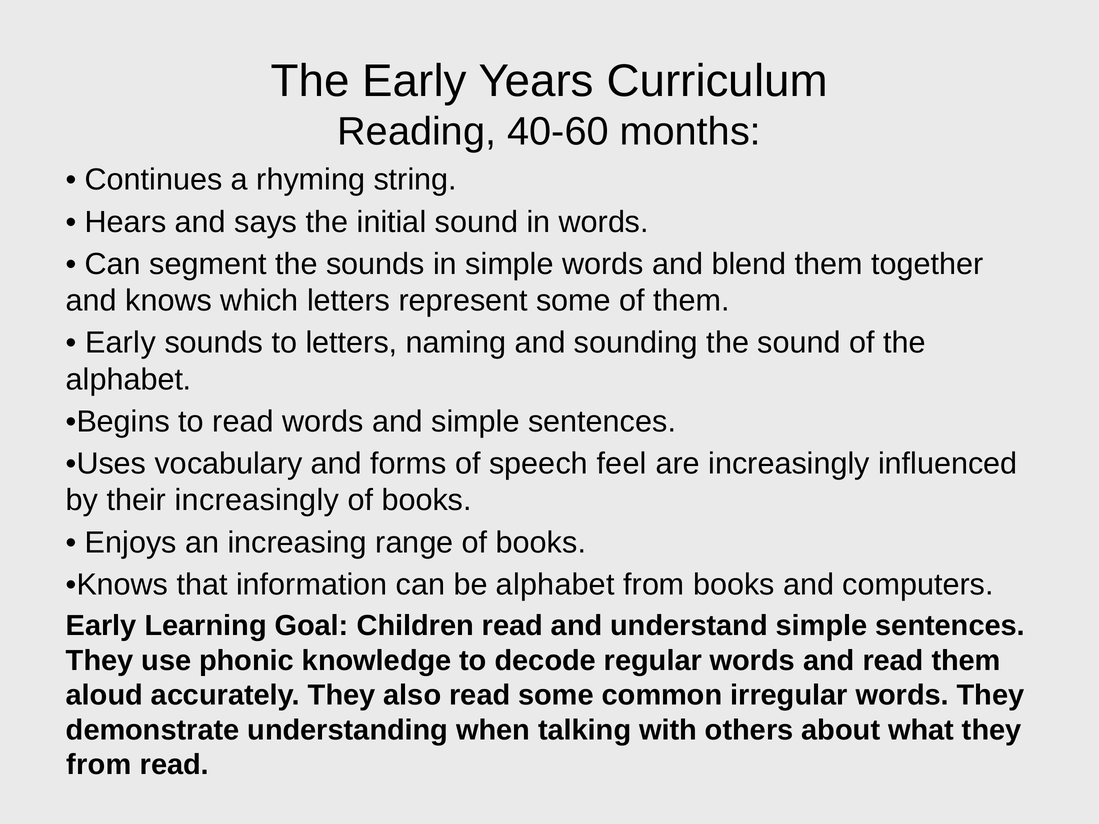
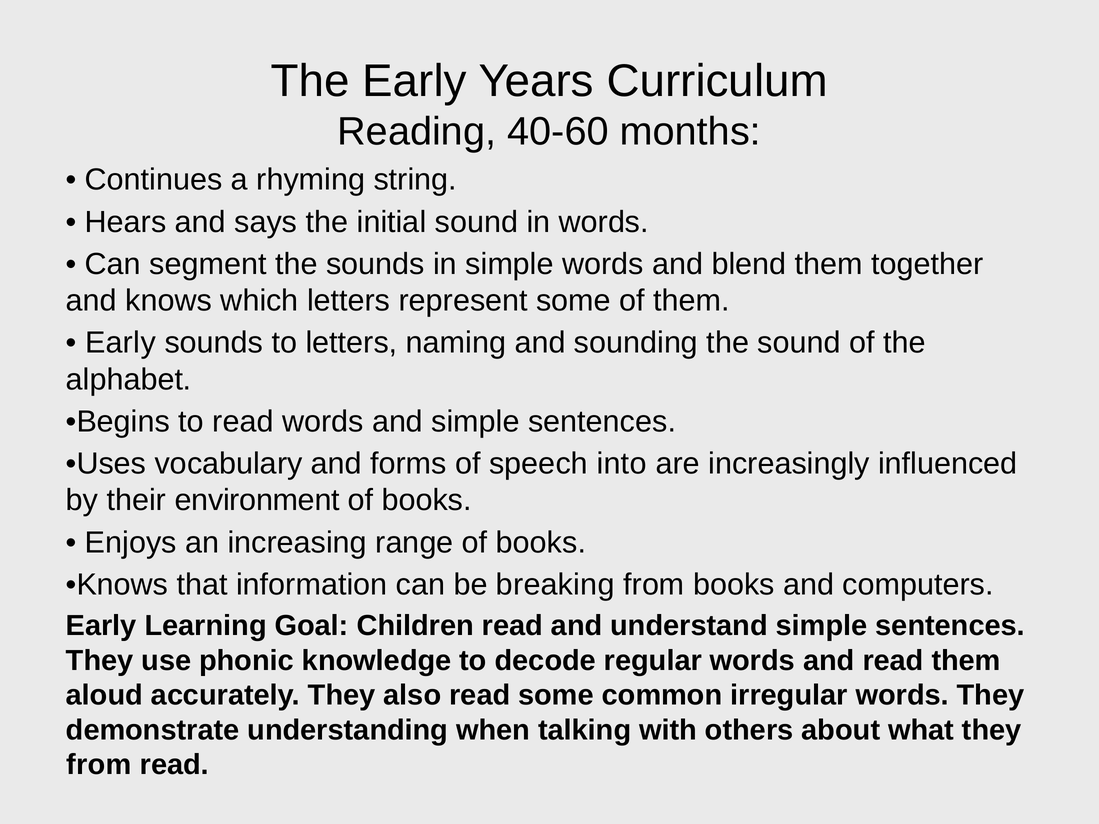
feel: feel -> into
their increasingly: increasingly -> environment
be alphabet: alphabet -> breaking
